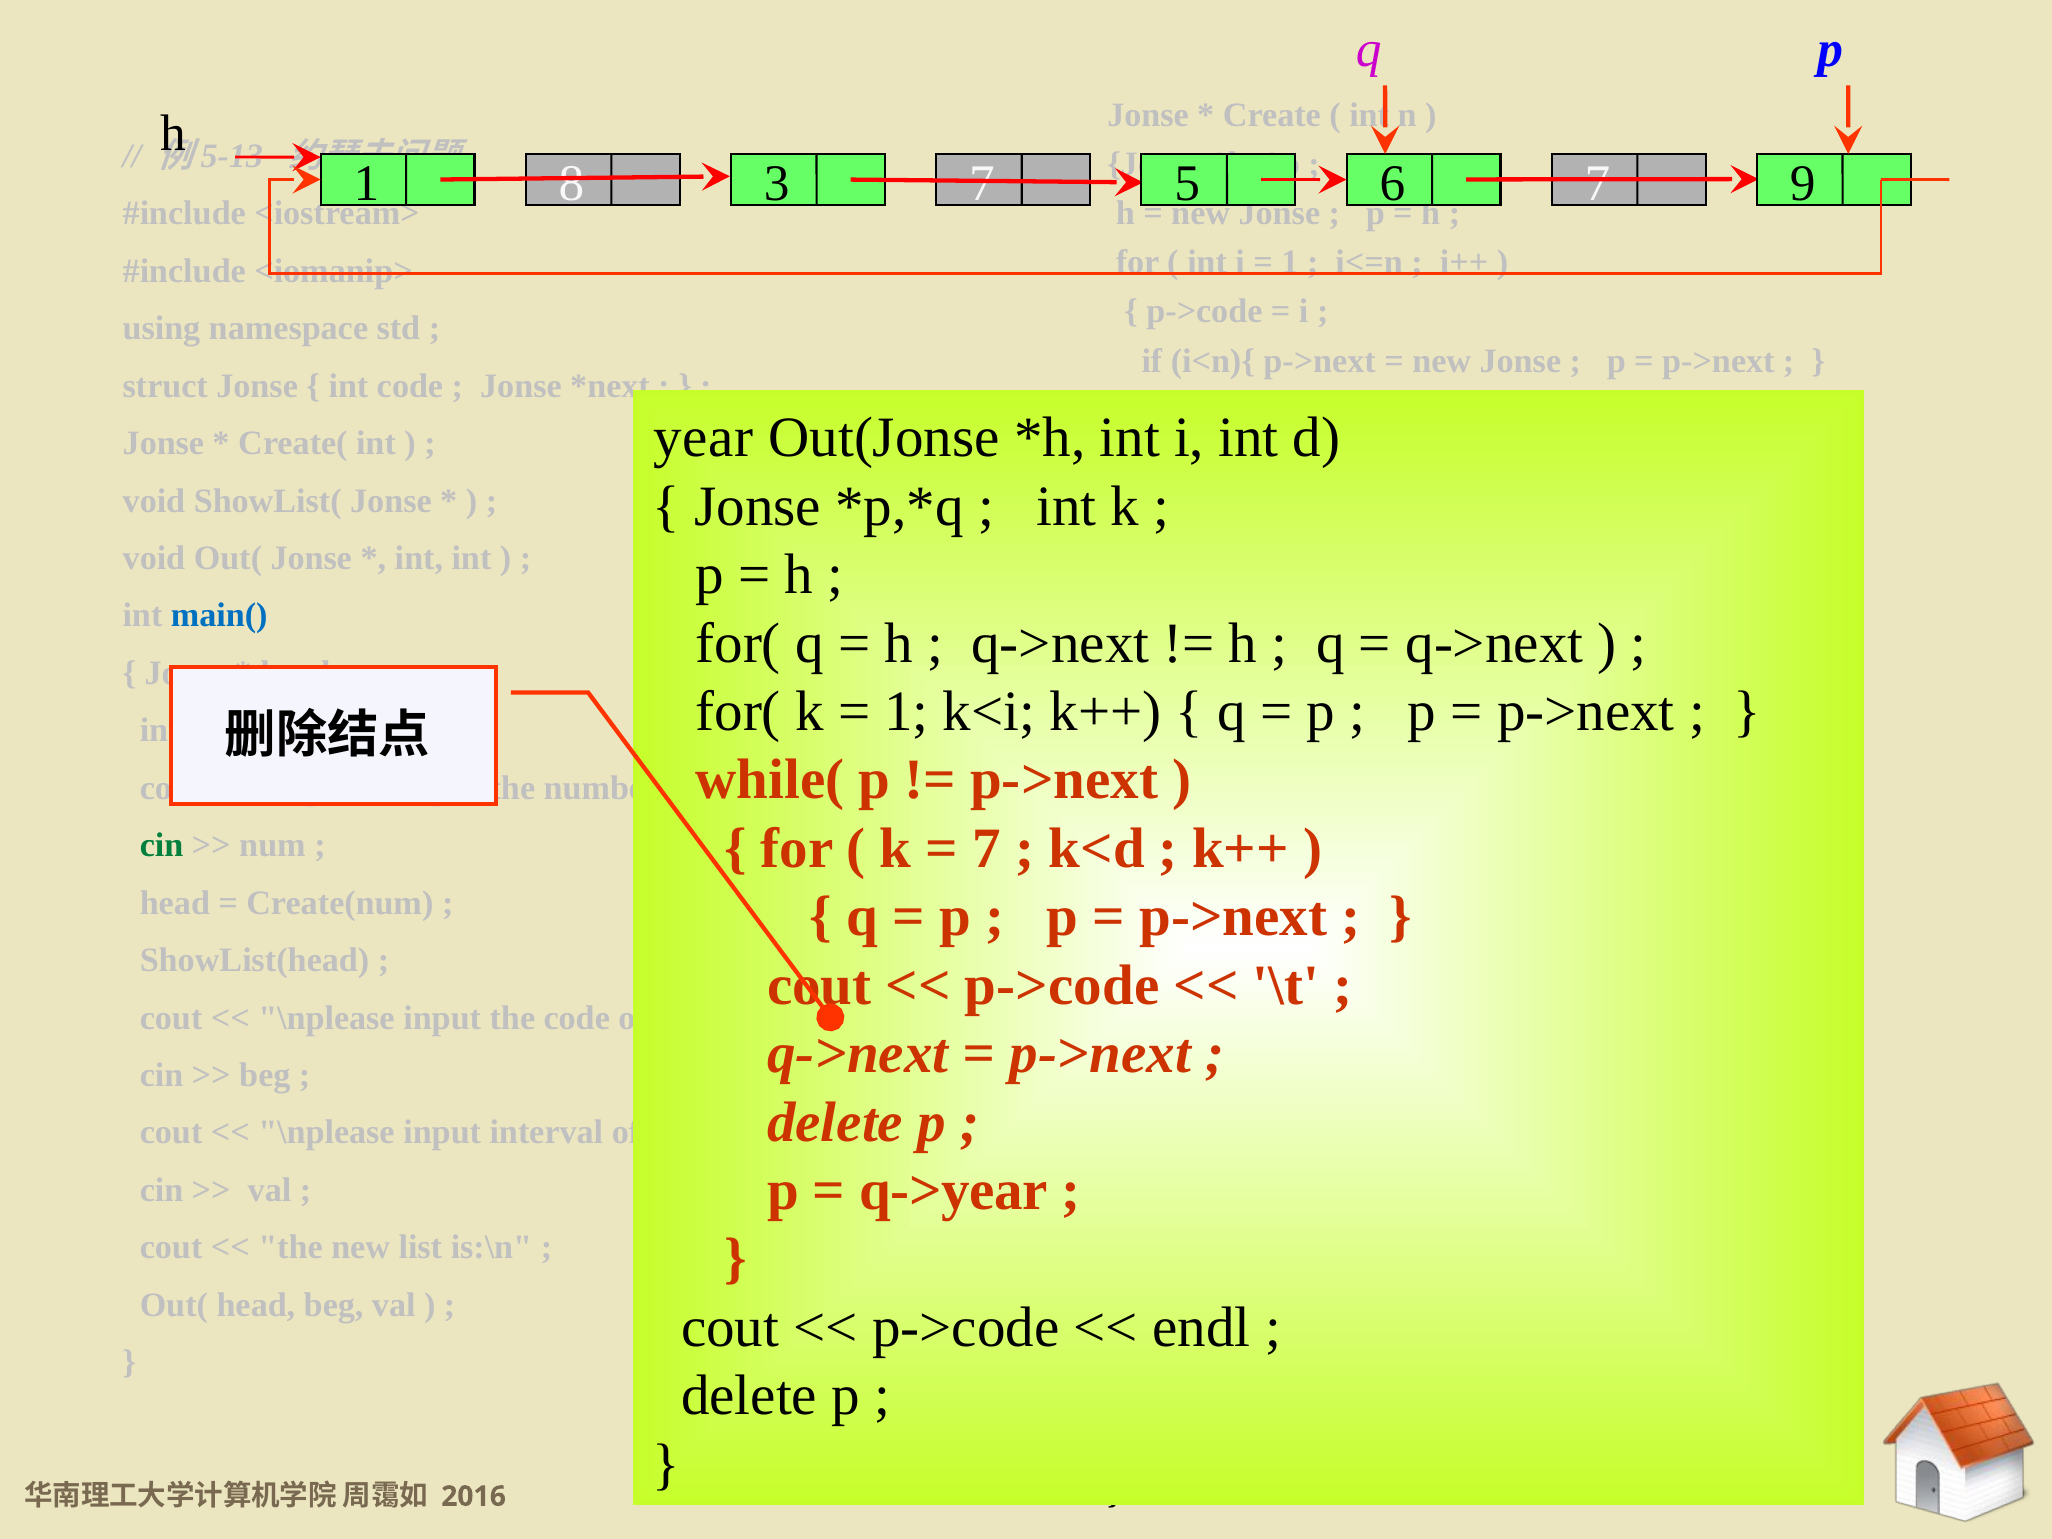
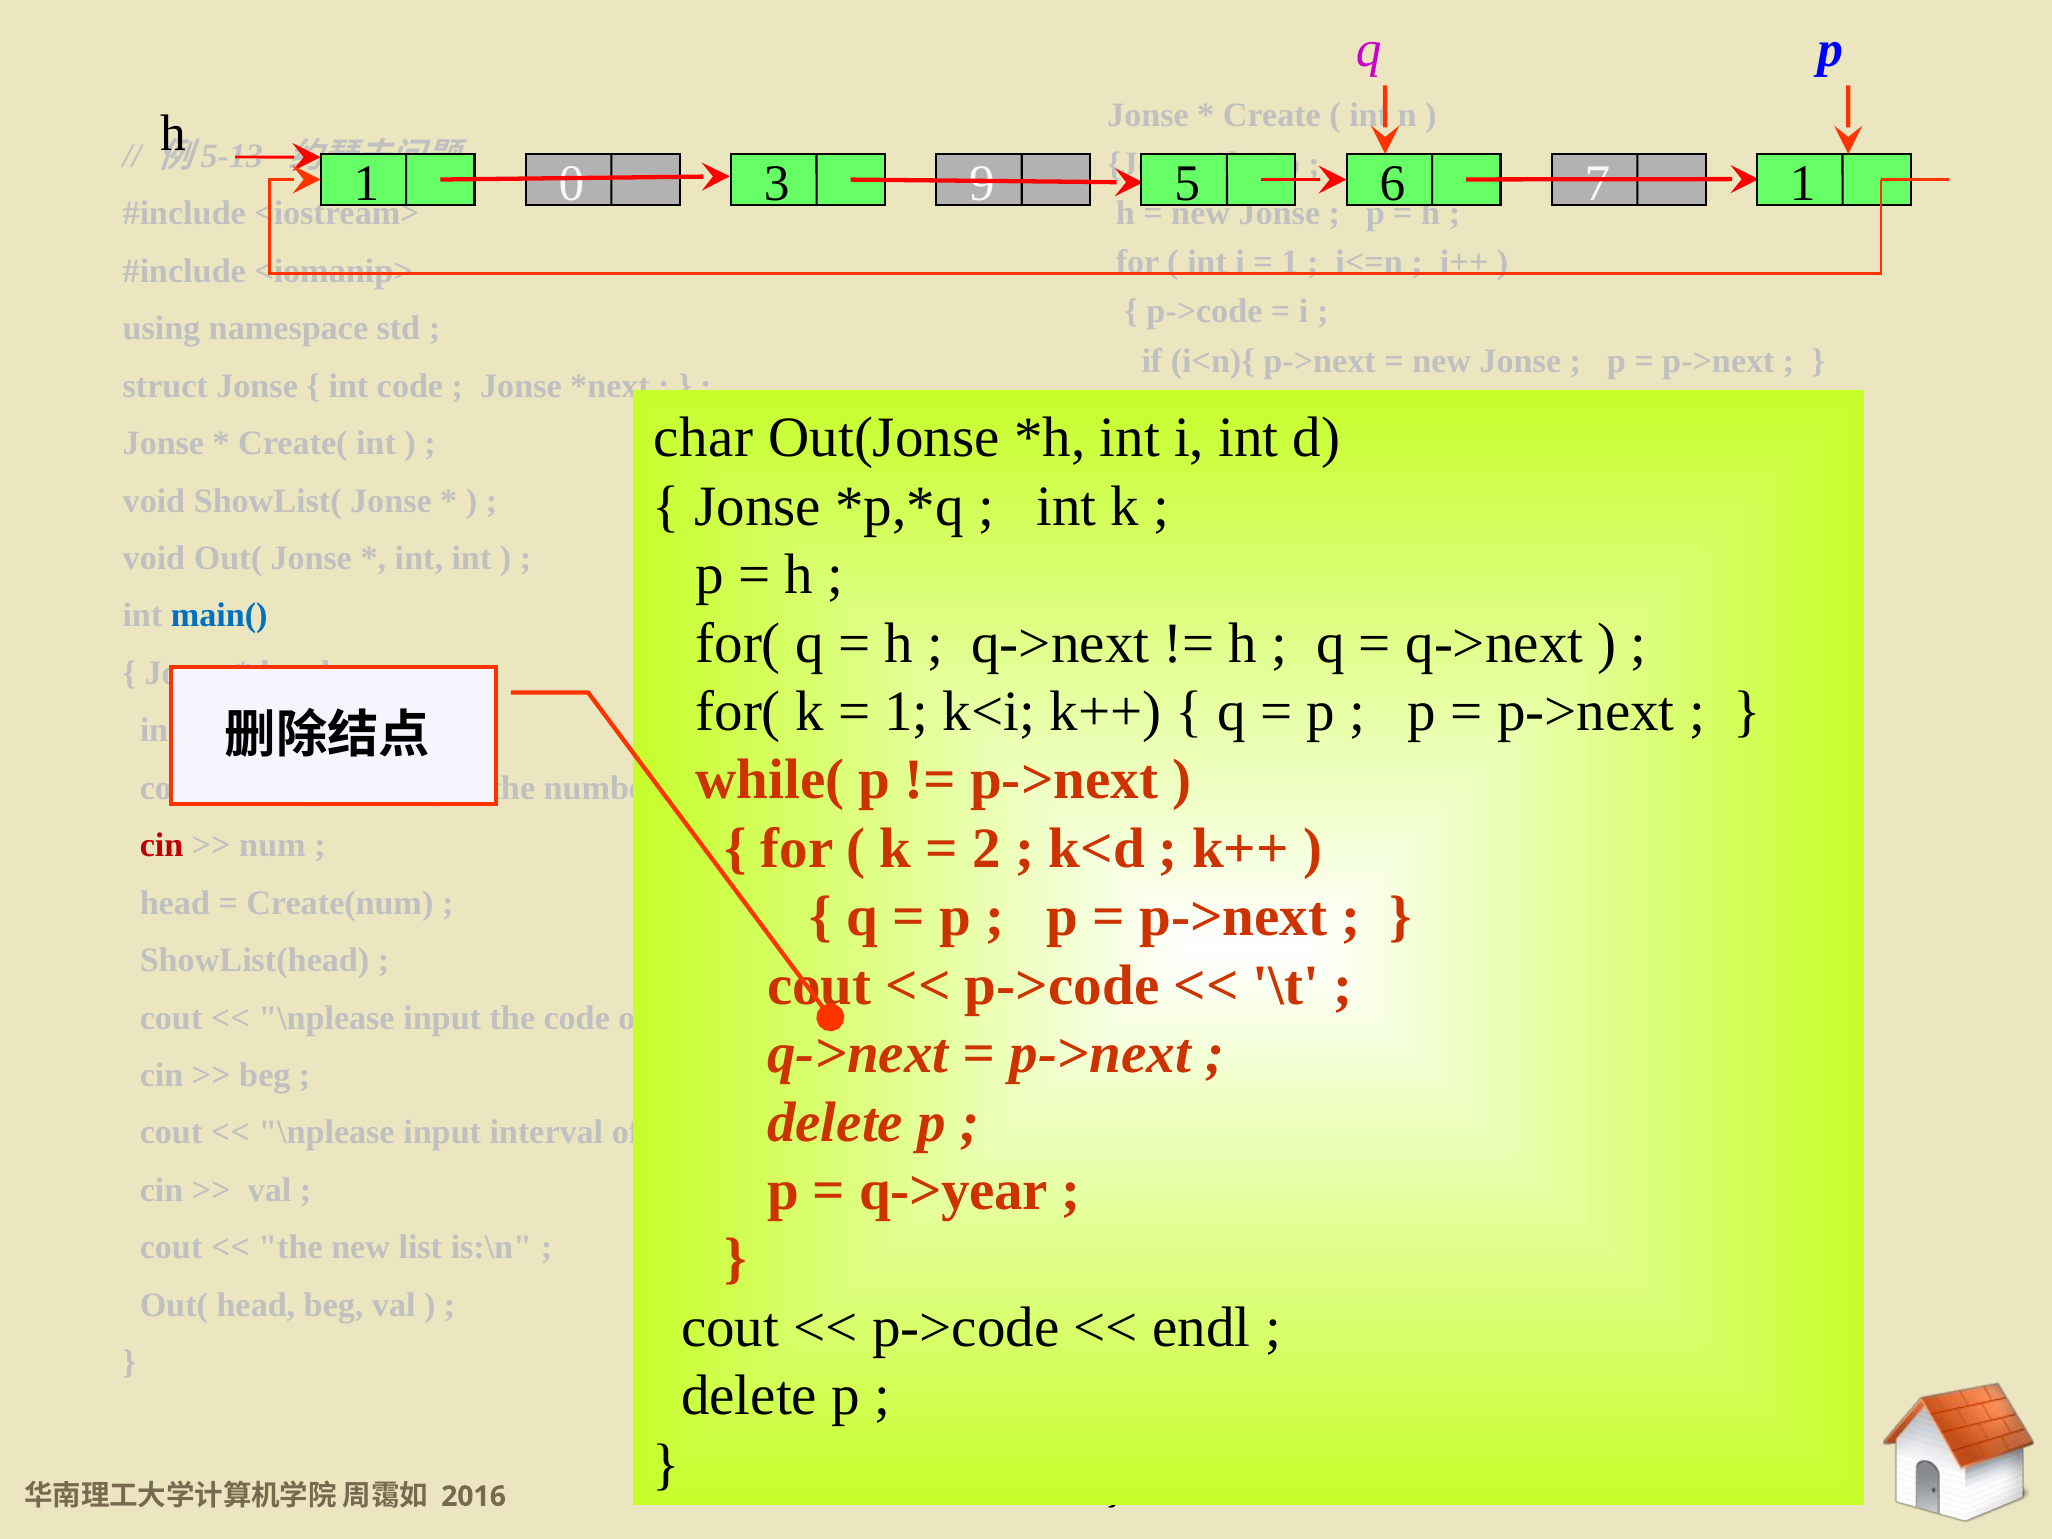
8: 8 -> 0
3 7: 7 -> 9
7 9: 9 -> 1
year: year -> char
7 at (987, 849): 7 -> 2
cin at (162, 845) colour: green -> red
